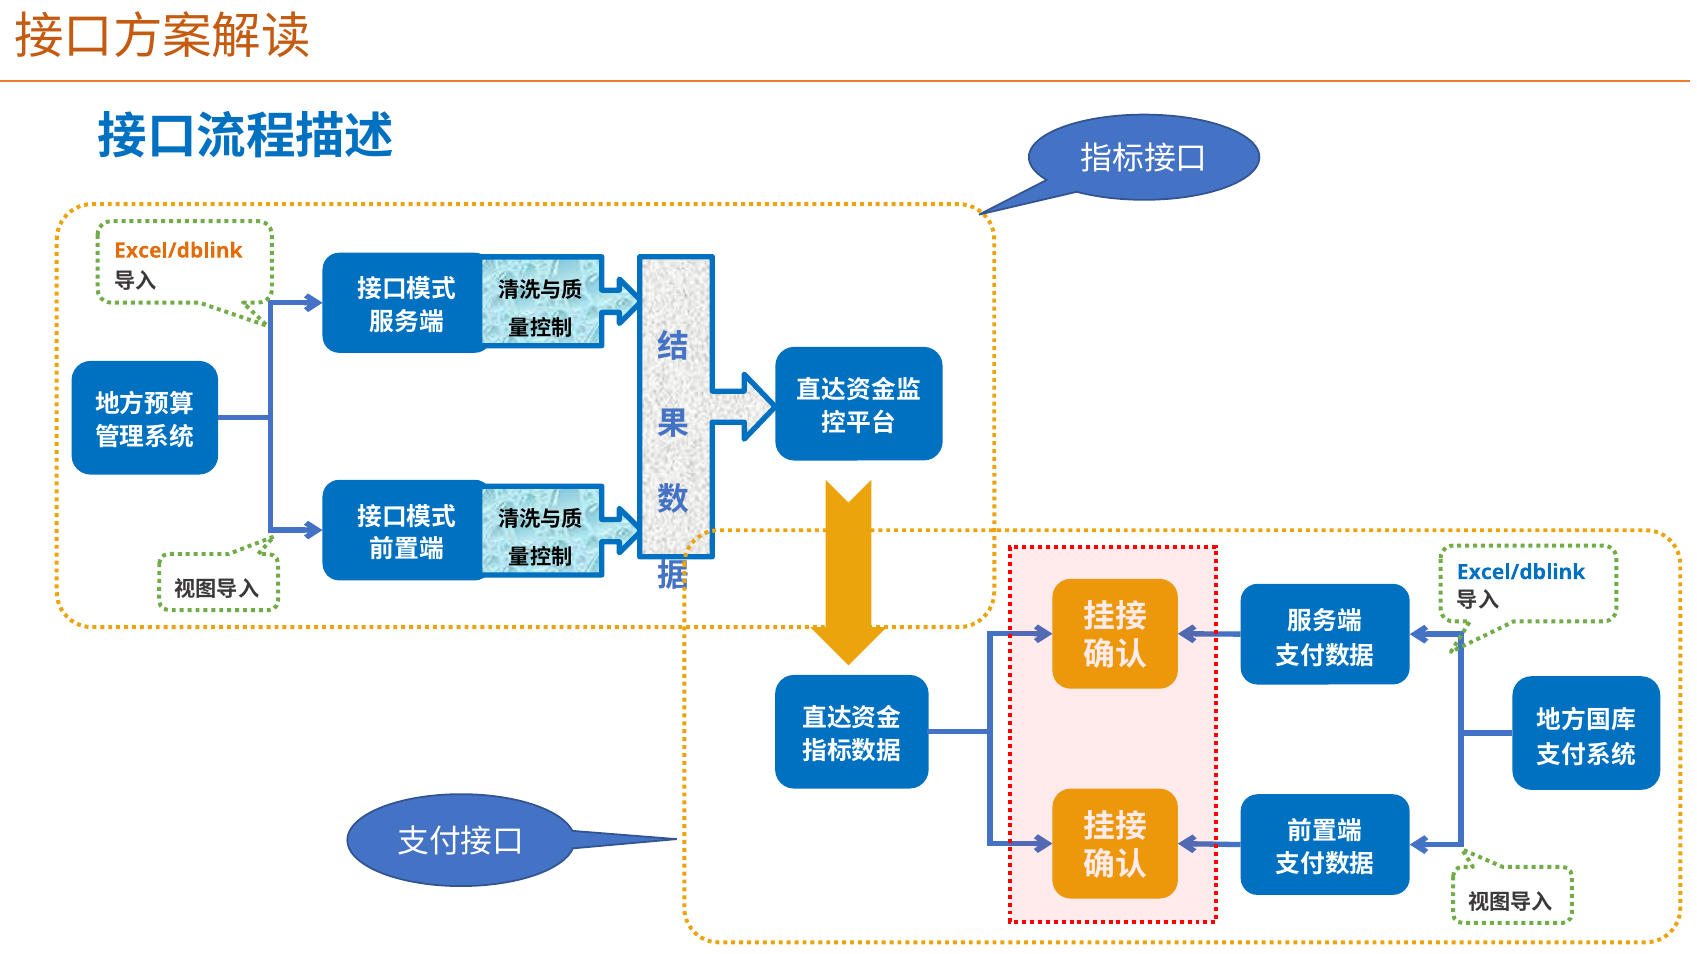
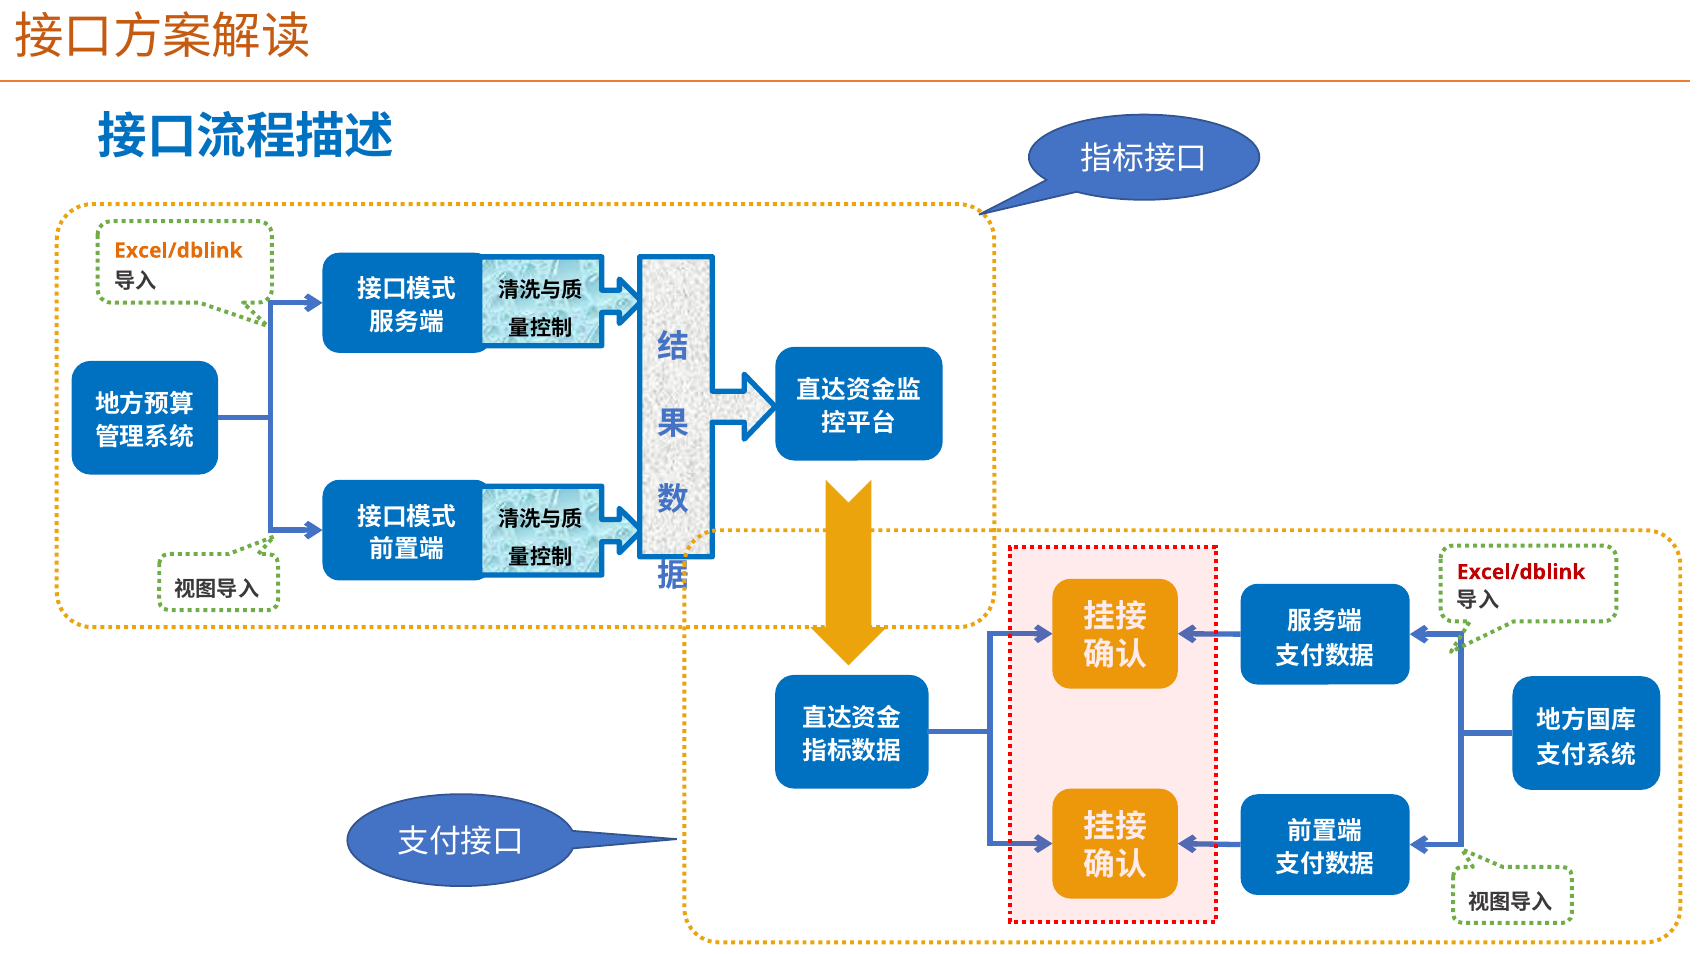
Excel/dblink at (1521, 573) colour: blue -> red
